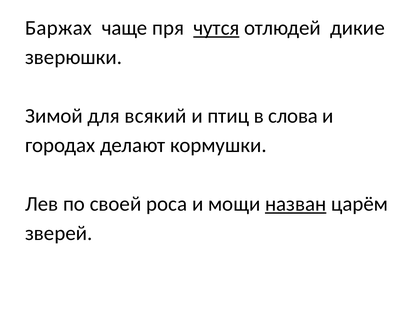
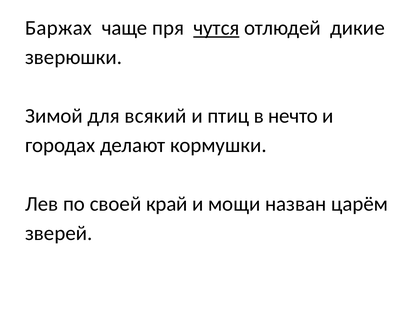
слова: слова -> нечто
роса: роса -> край
назван underline: present -> none
